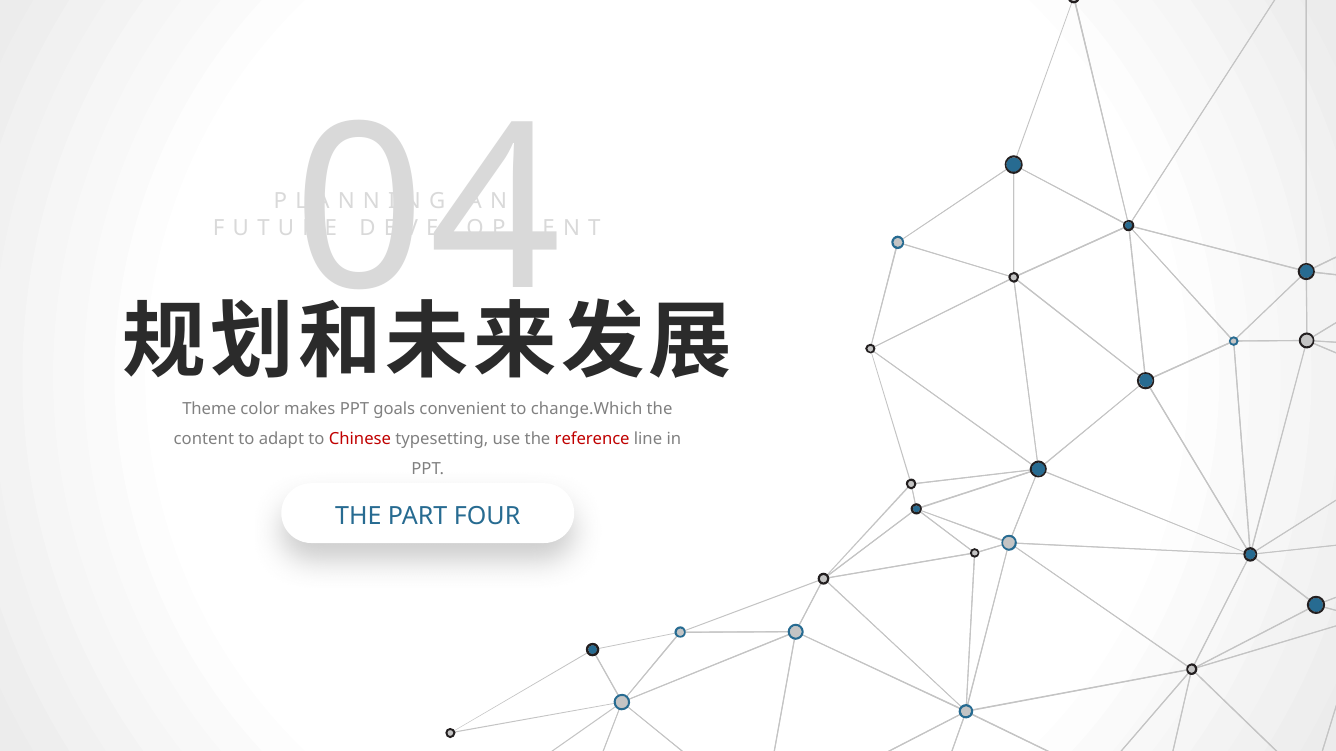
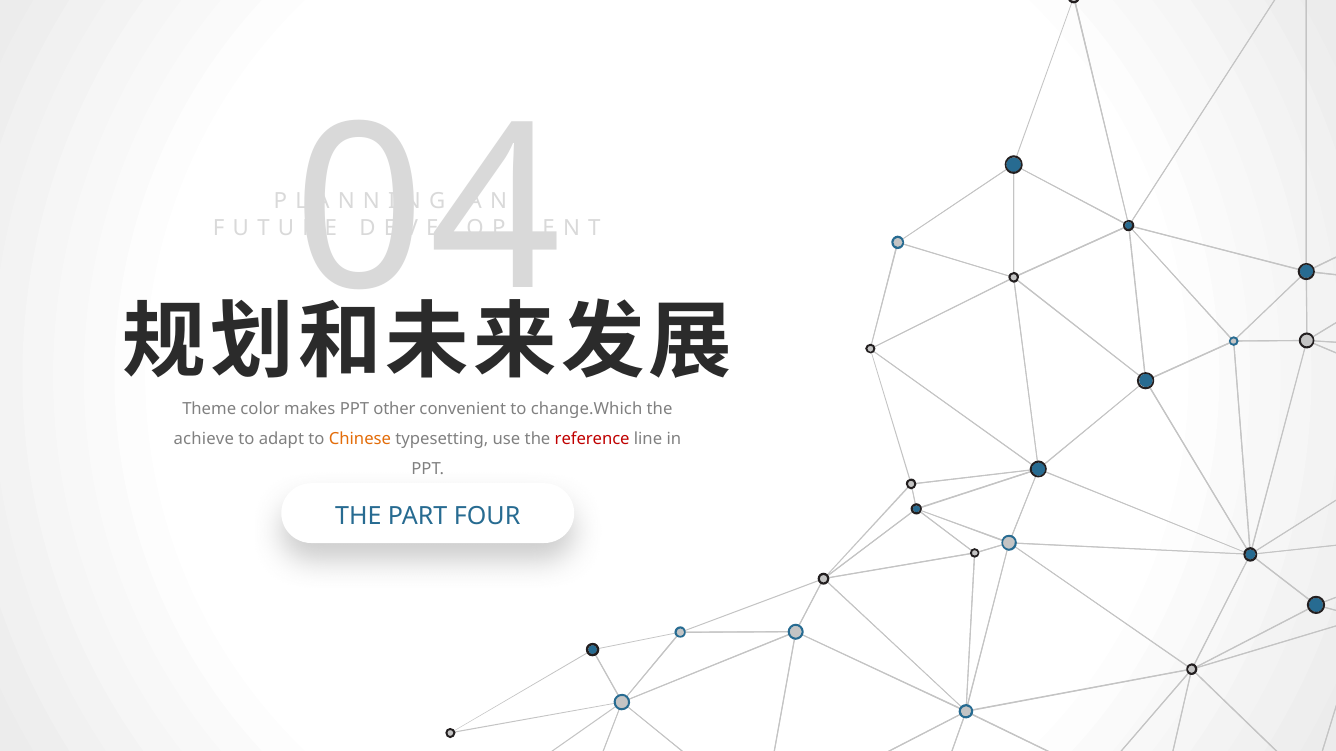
goals: goals -> other
content: content -> achieve
Chinese colour: red -> orange
